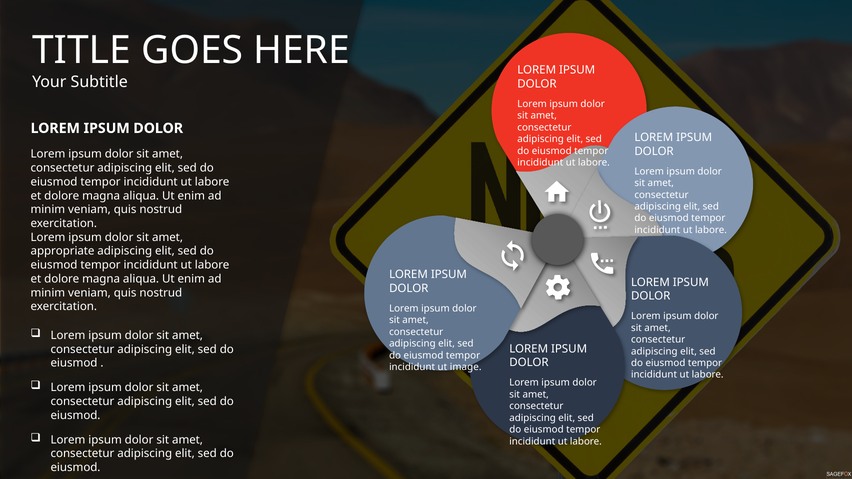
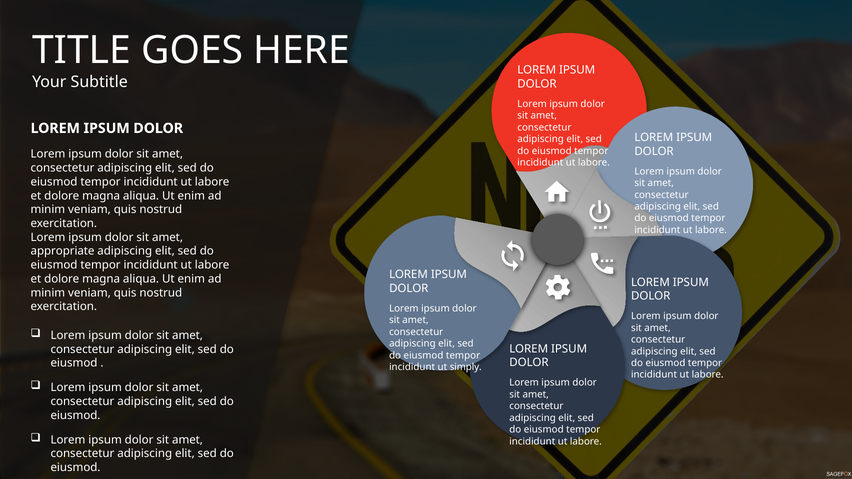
image: image -> simply
